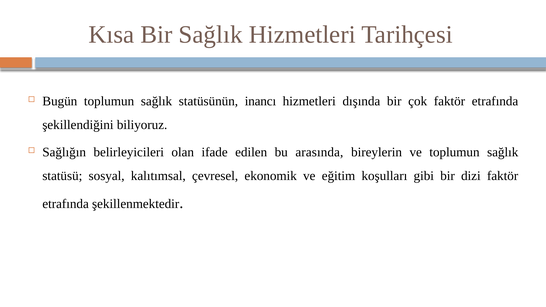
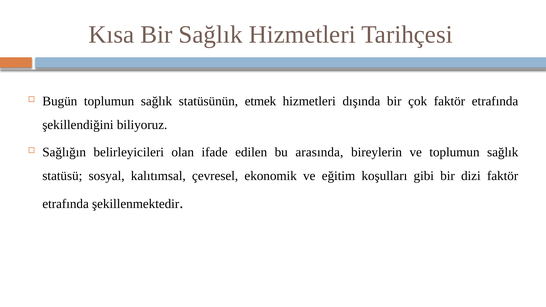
inancı: inancı -> etmek
